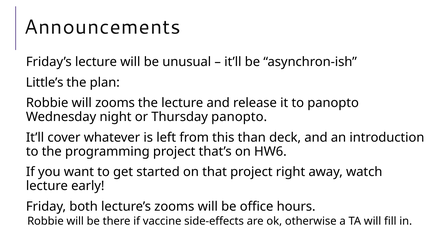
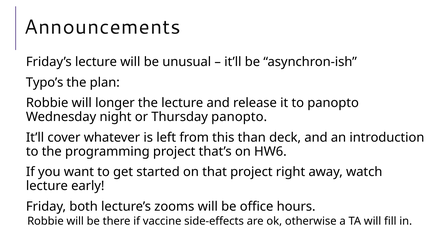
Little’s: Little’s -> Typo’s
will zooms: zooms -> longer
